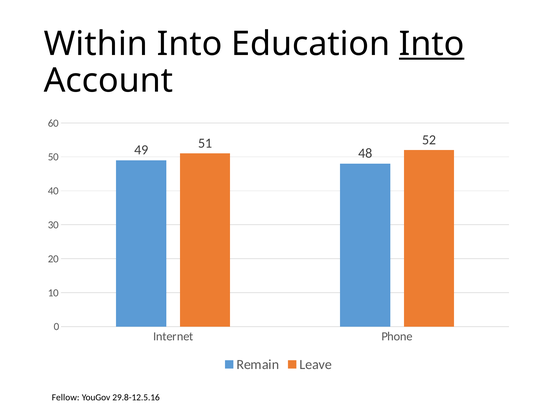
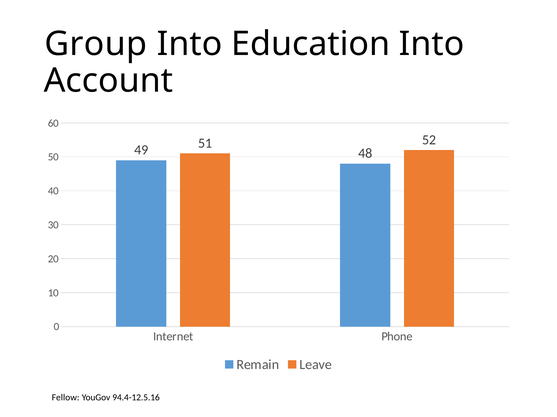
Within: Within -> Group
Into at (432, 44) underline: present -> none
29.8-12.5.16: 29.8-12.5.16 -> 94.4-12.5.16
